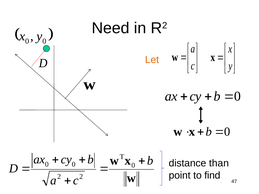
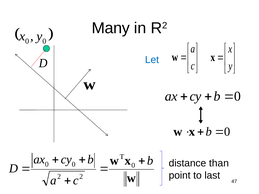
Need: Need -> Many
Let colour: orange -> blue
find: find -> last
